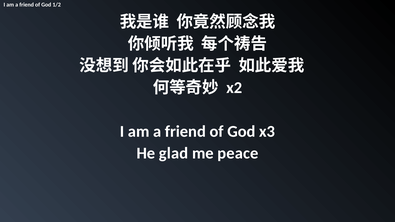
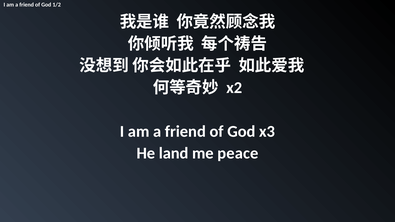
glad: glad -> land
